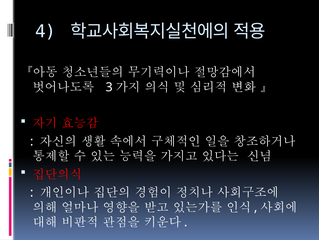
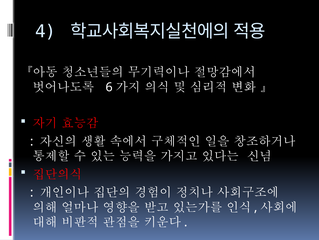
3: 3 -> 6
